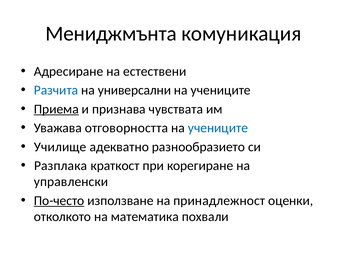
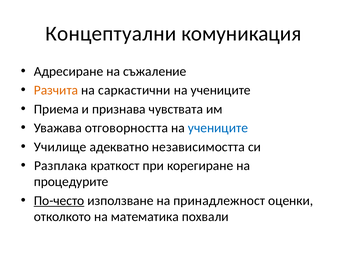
Мениджмънта: Мениджмънта -> Концептуални
естествени: естествени -> съжаление
Разчита colour: blue -> orange
универсални: универсални -> саркастични
Приема underline: present -> none
разнообразието: разнообразието -> независимостта
управленски: управленски -> процедурите
